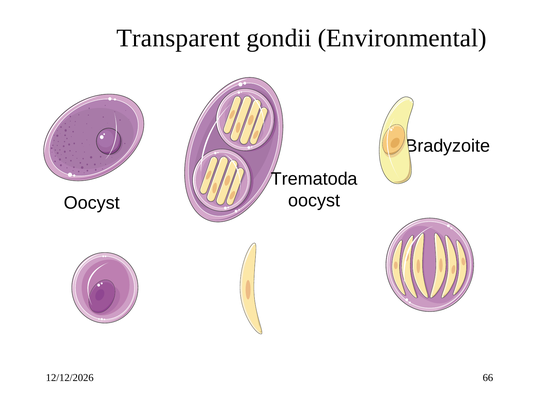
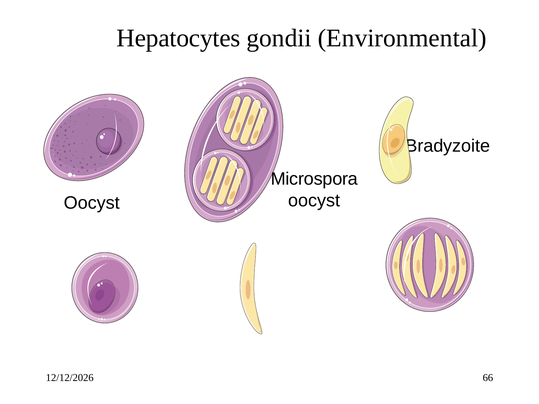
Transparent: Transparent -> Hepatocytes
Trematoda: Trematoda -> Microspora
